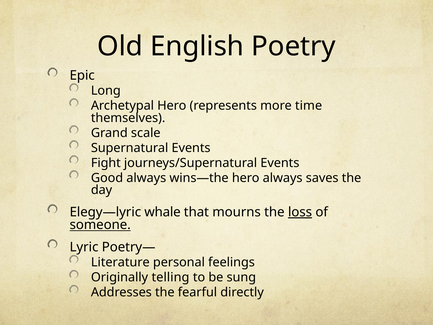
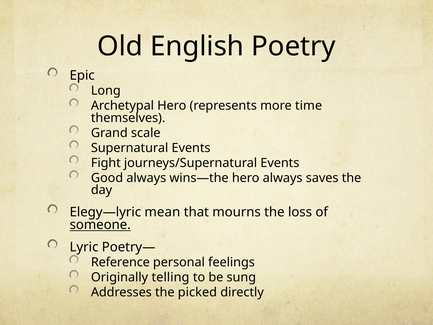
whale: whale -> mean
loss underline: present -> none
Literature: Literature -> Reference
fearful: fearful -> picked
